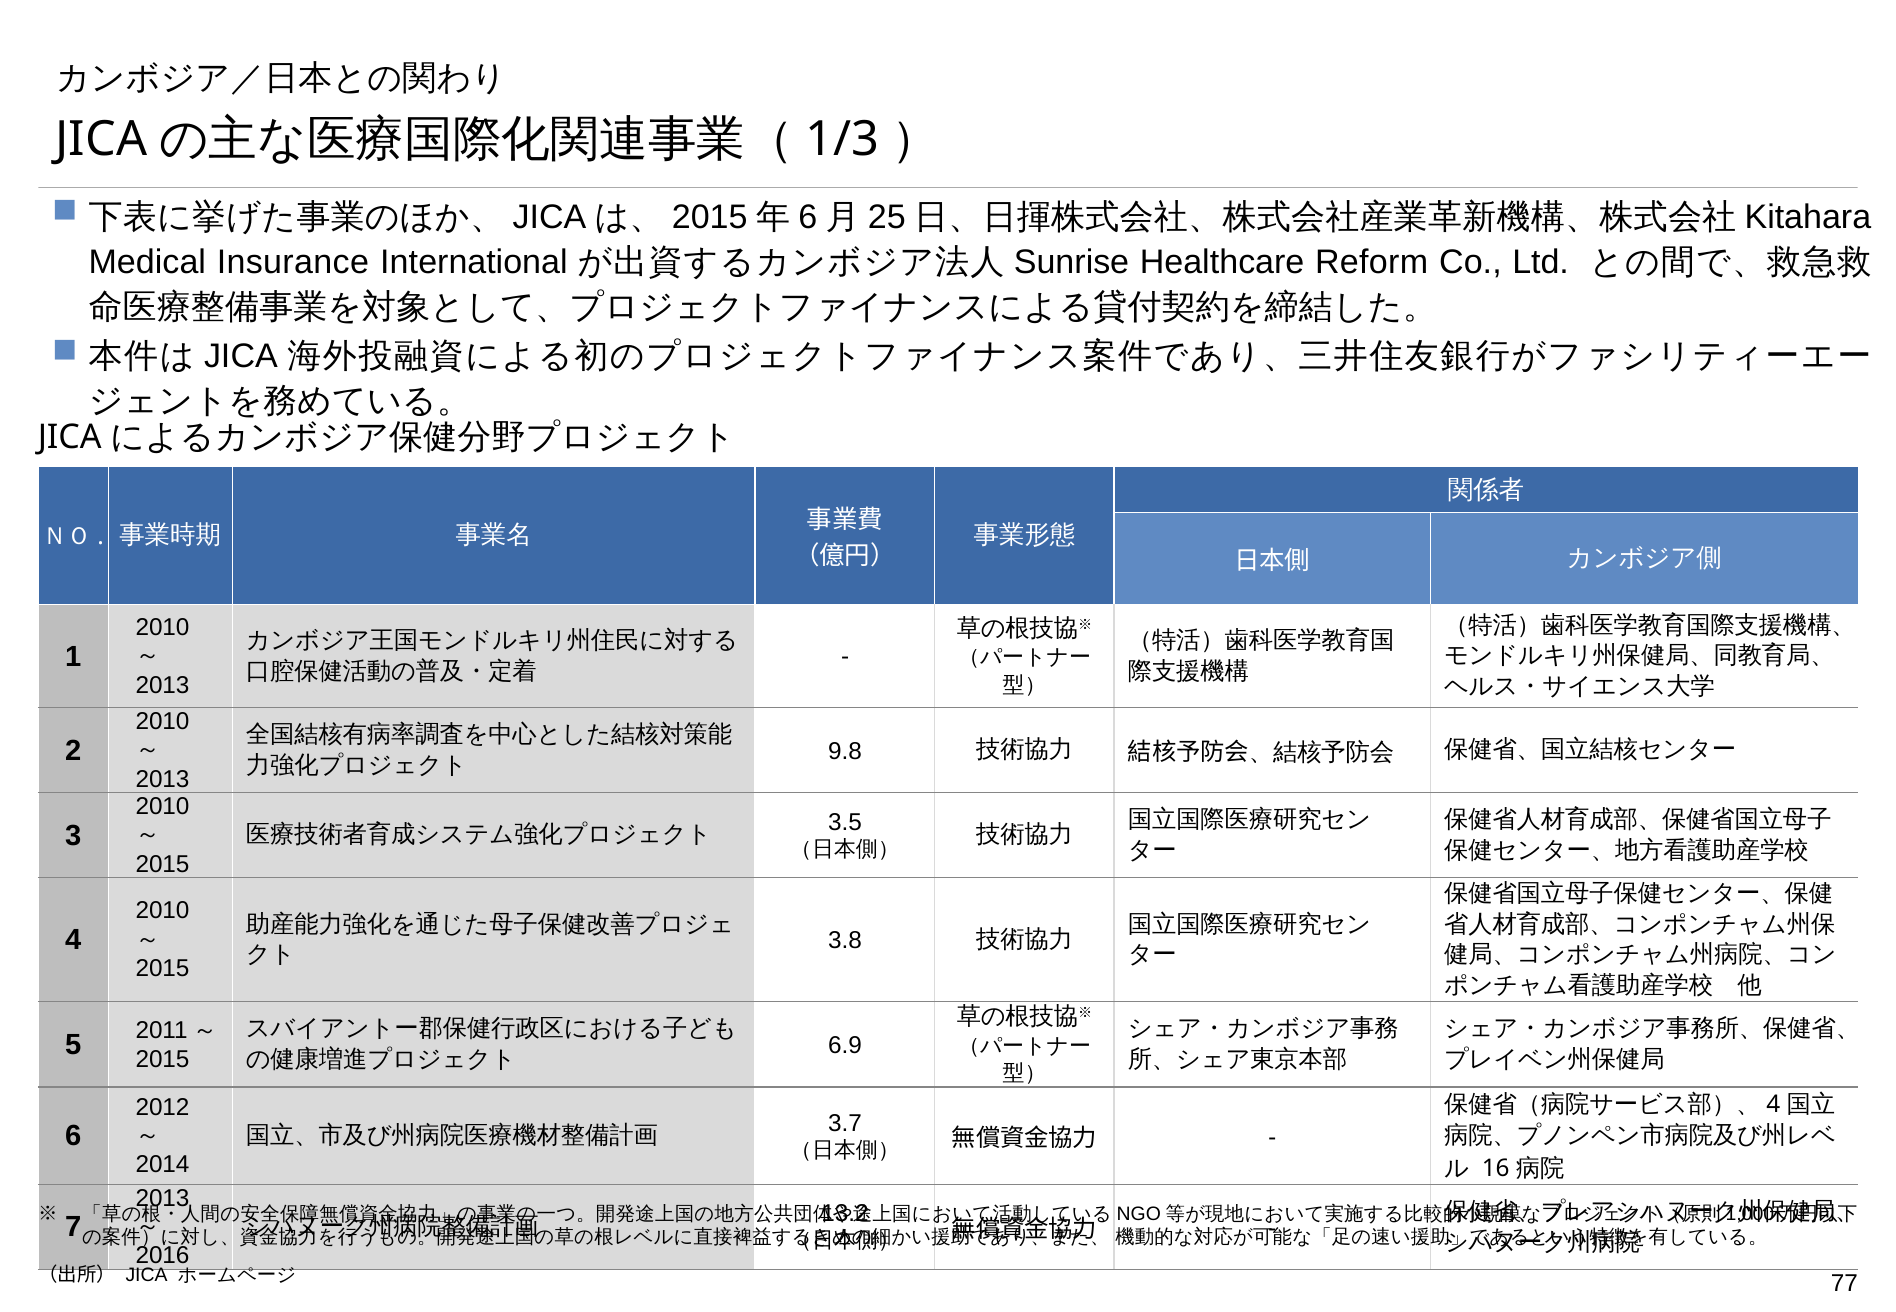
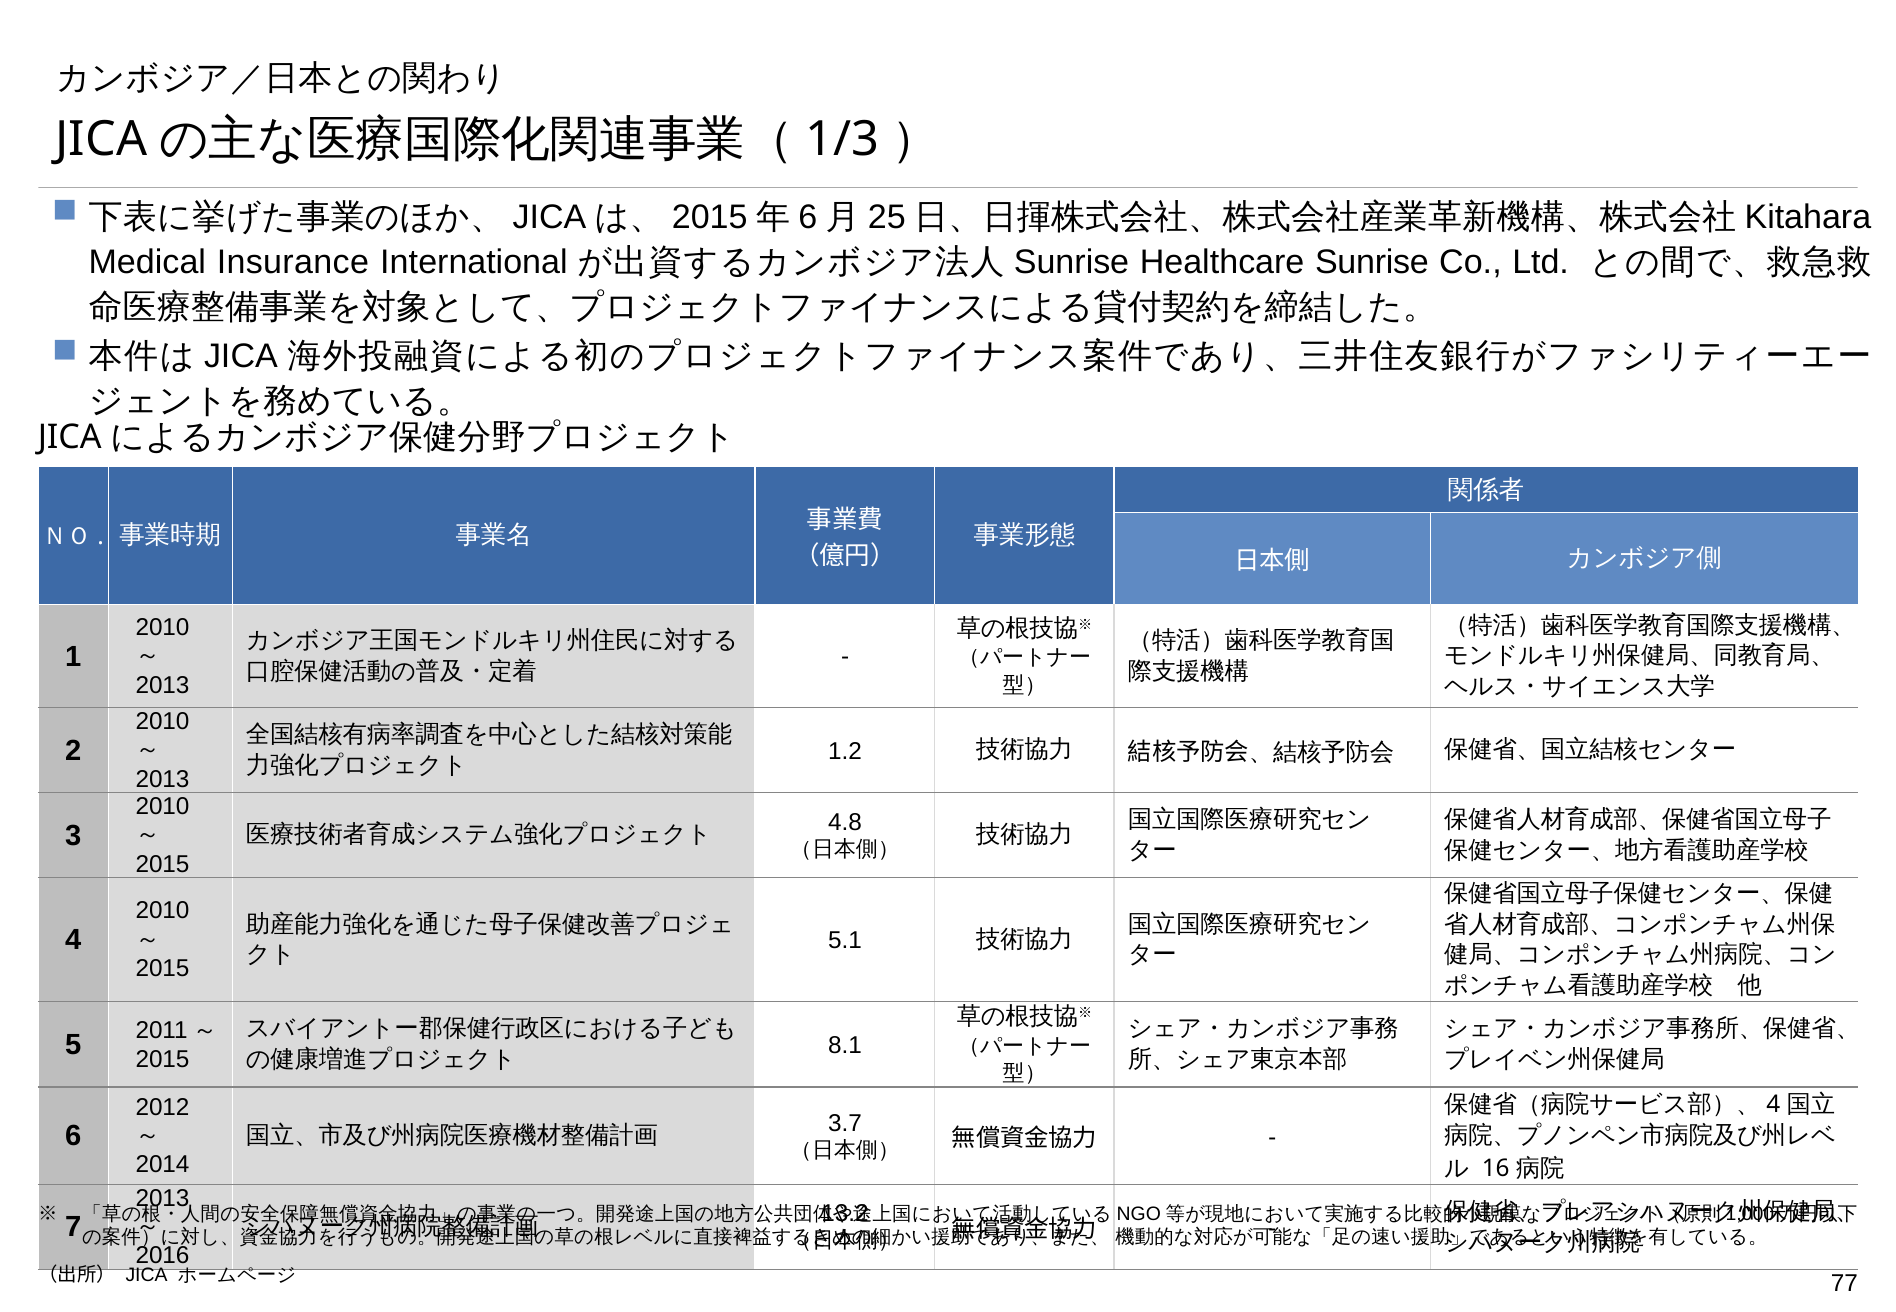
Healthcare Reform: Reform -> Sunrise
9.8: 9.8 -> 1.2
3.5: 3.5 -> 4.8
3.8: 3.8 -> 5.1
6.9: 6.9 -> 8.1
